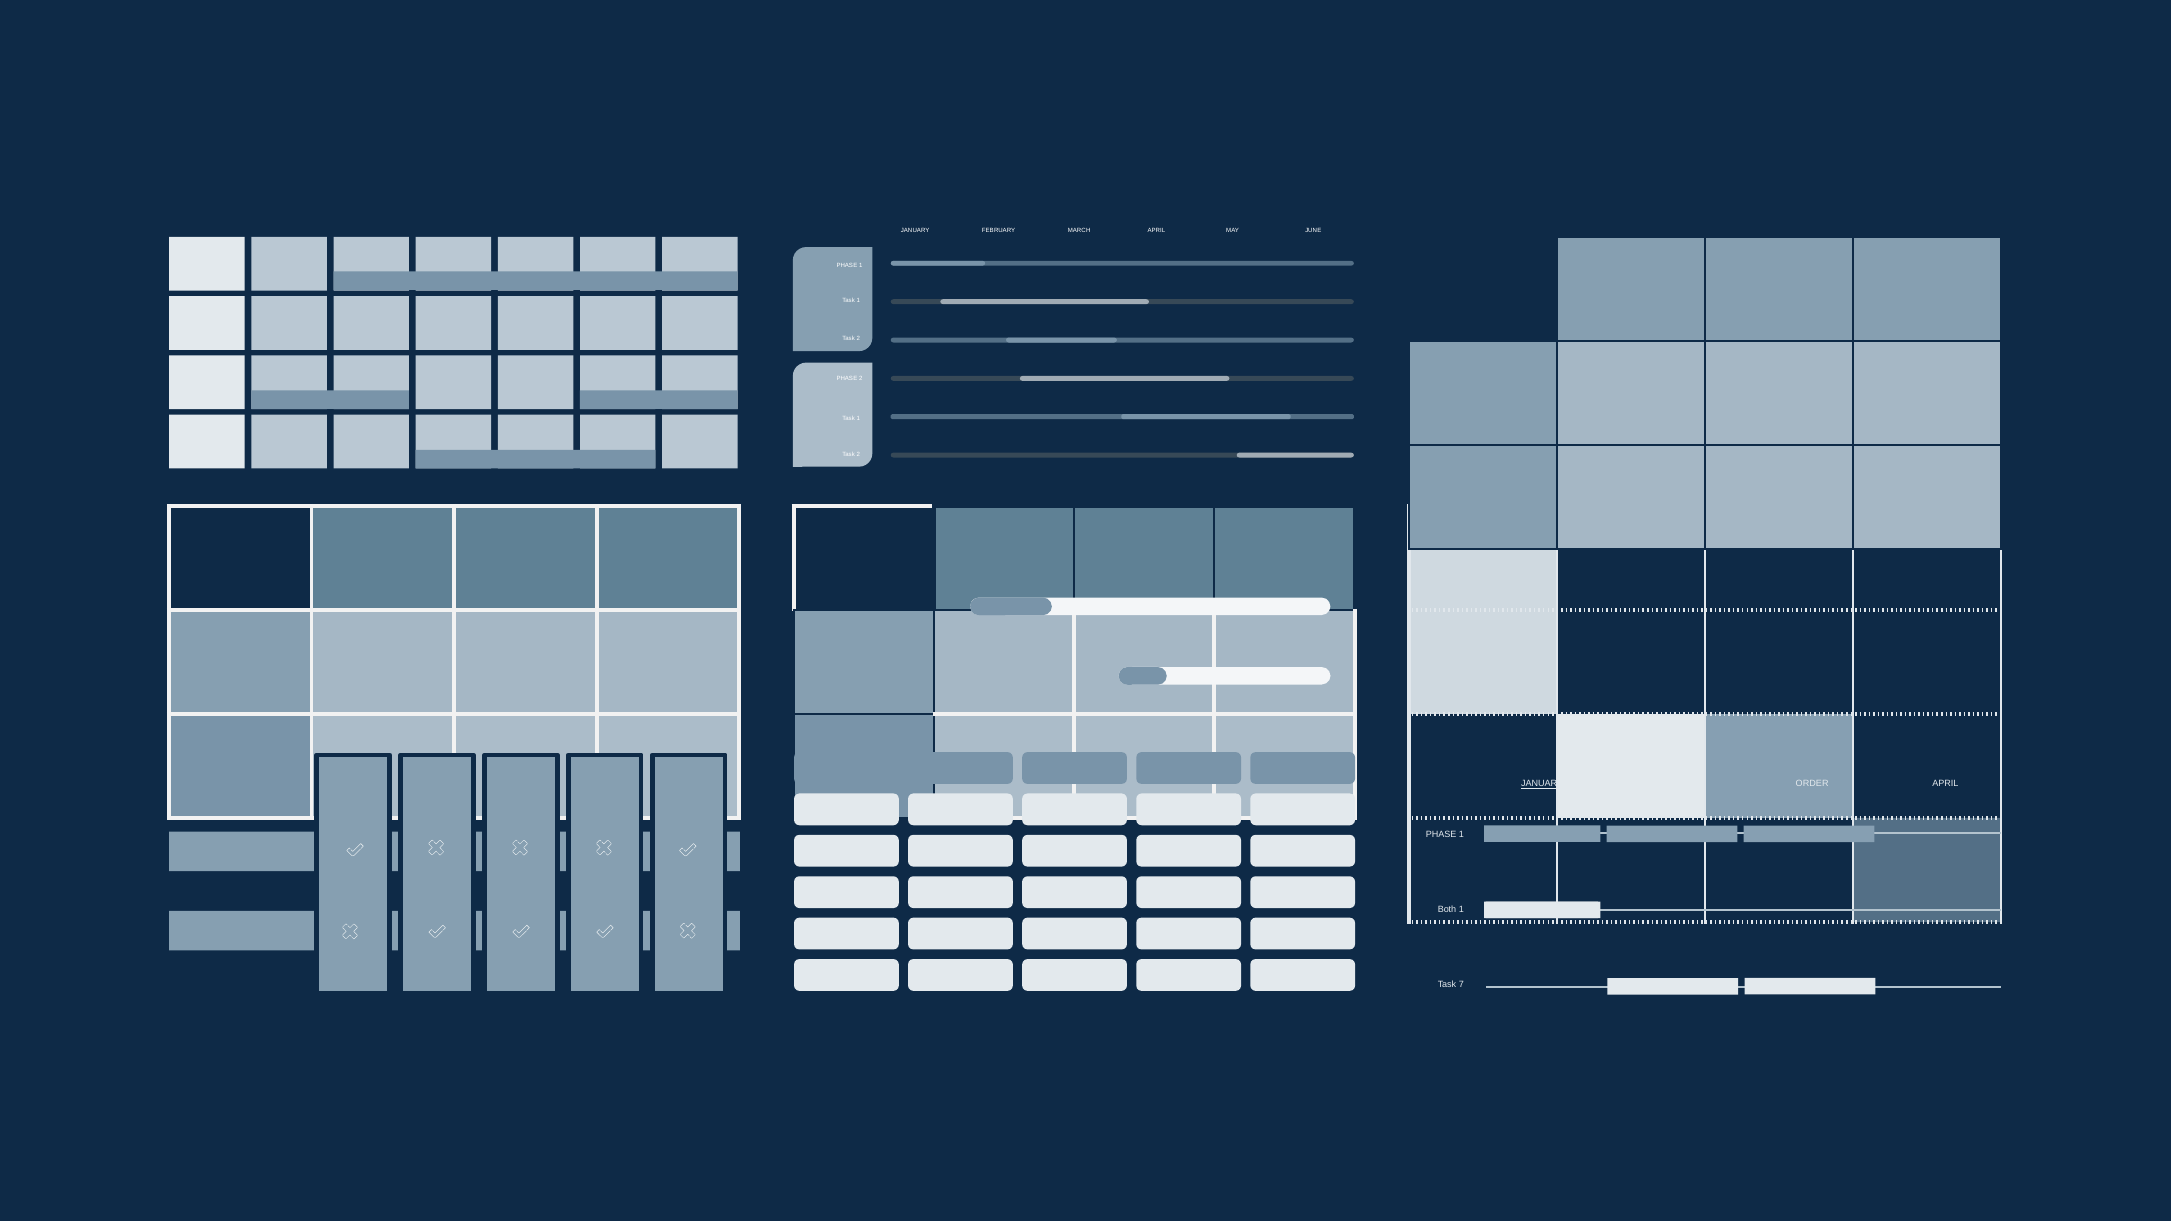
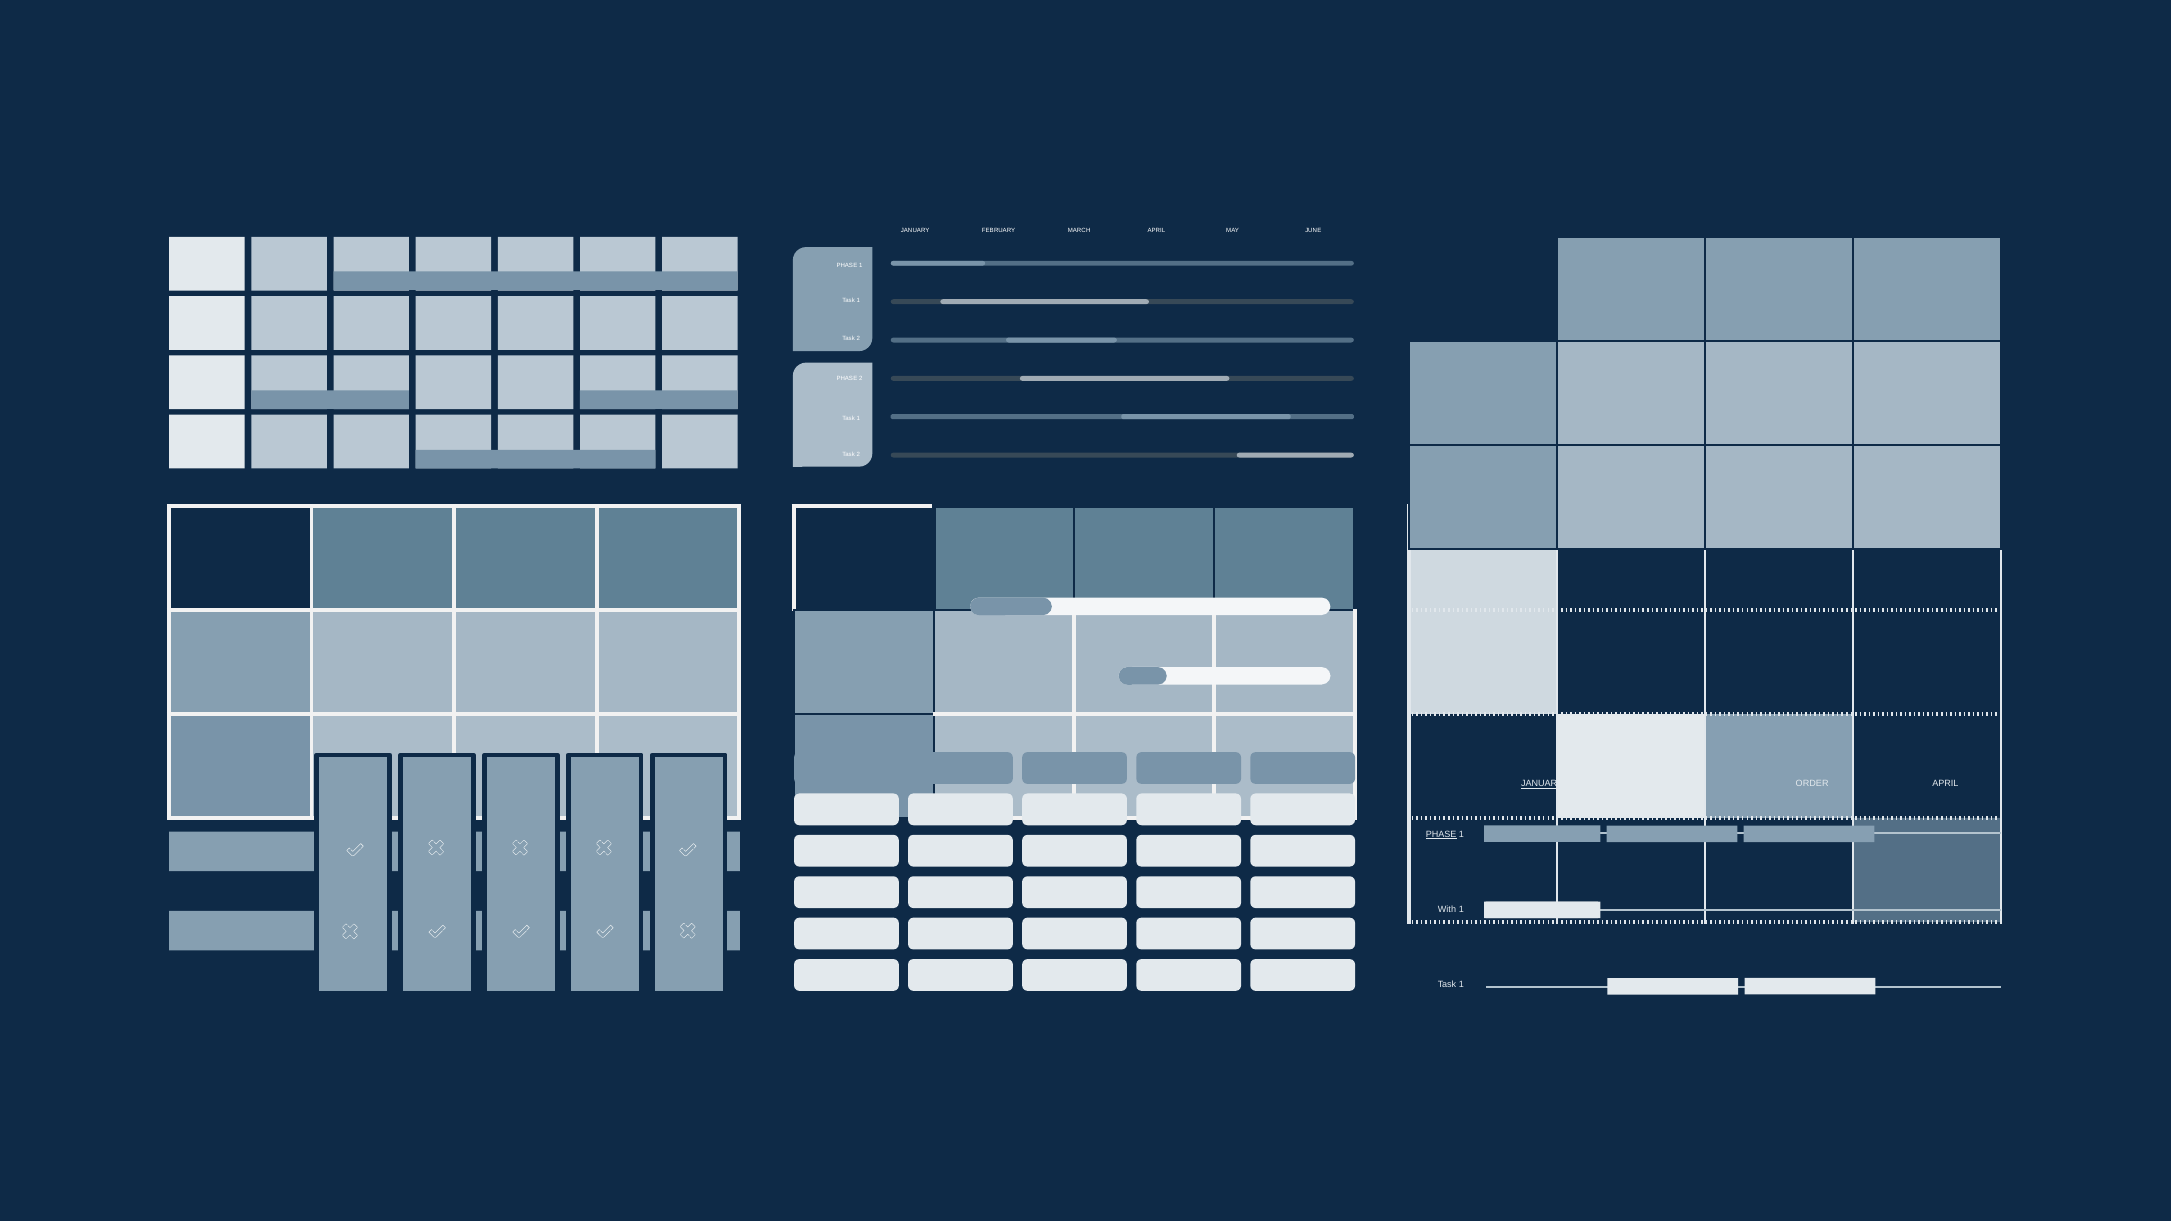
PHASE at (1441, 834) underline: none -> present
Both: Both -> With
7 at (1461, 984): 7 -> 1
